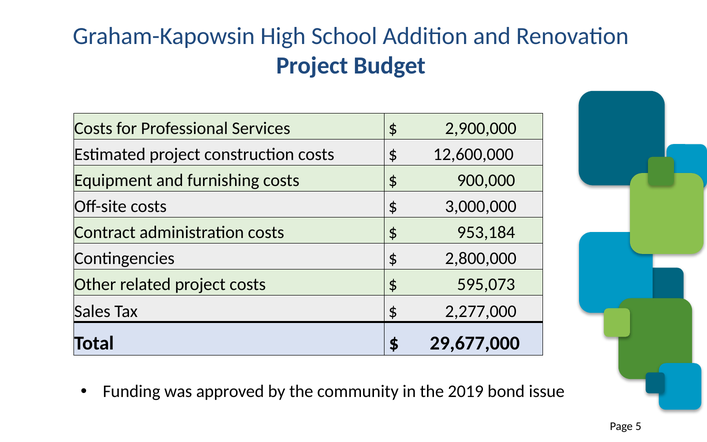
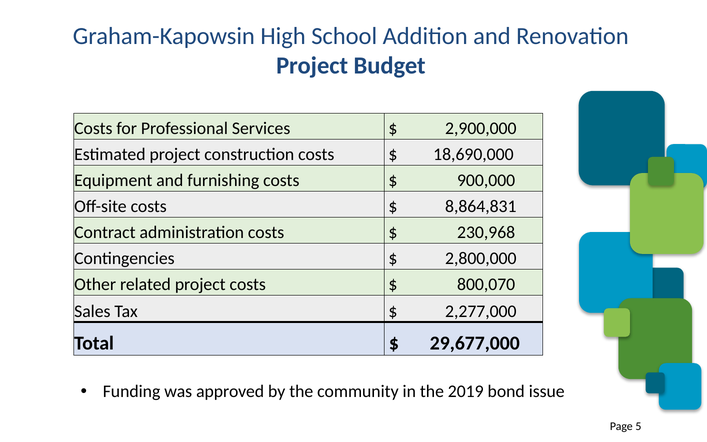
12,600,000: 12,600,000 -> 18,690,000
3,000,000: 3,000,000 -> 8,864,831
953,184: 953,184 -> 230,968
595,073: 595,073 -> 800,070
